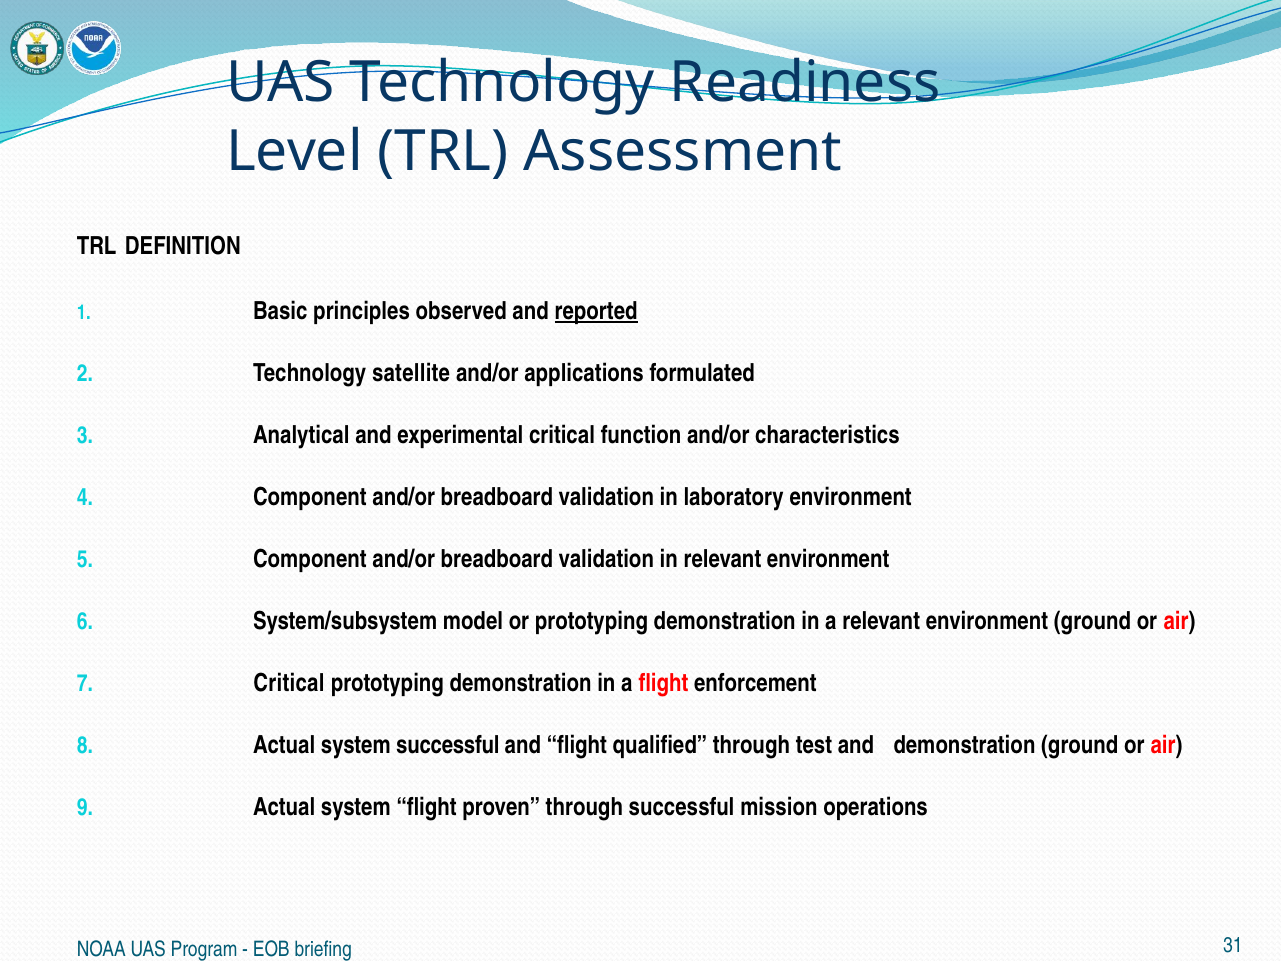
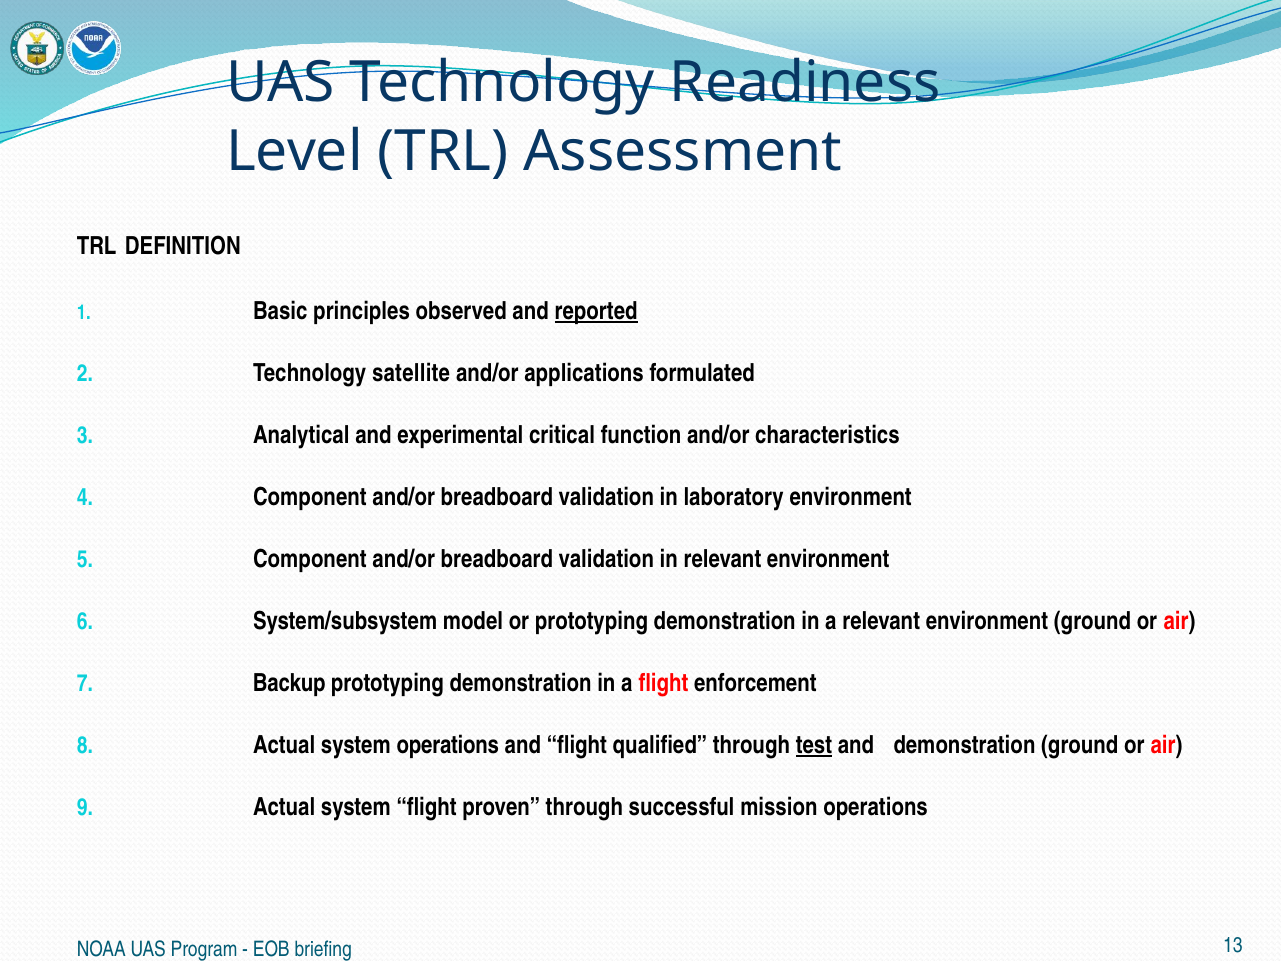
Critical at (289, 683): Critical -> Backup
system successful: successful -> operations
test underline: none -> present
31: 31 -> 13
